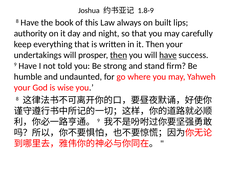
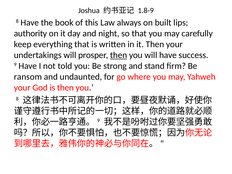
have at (168, 55) underline: present -> none
humble: humble -> ransom
is wise: wise -> then
